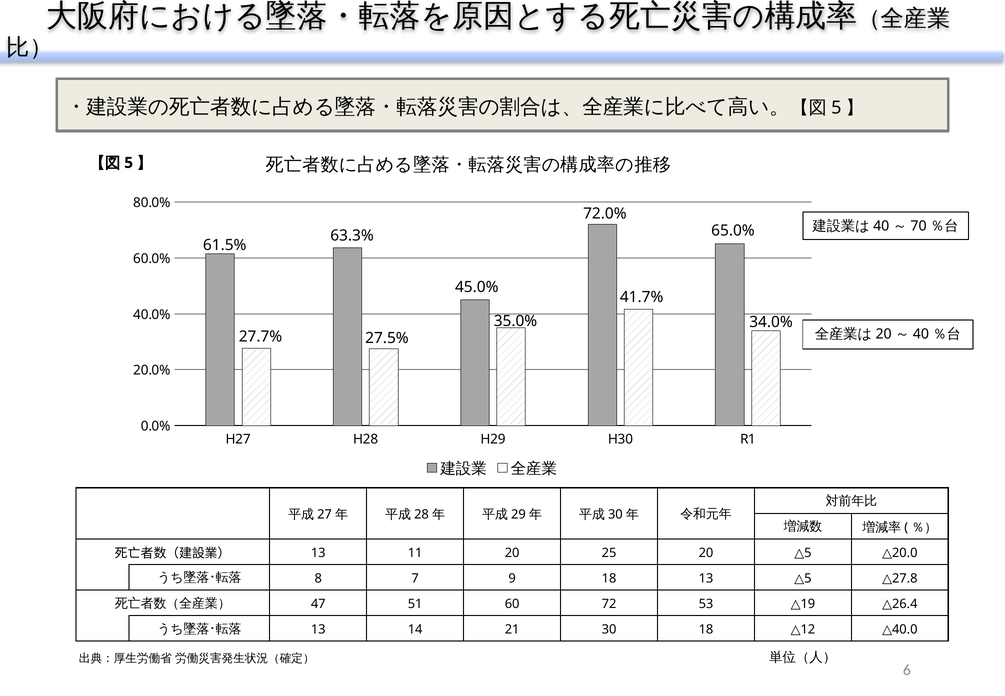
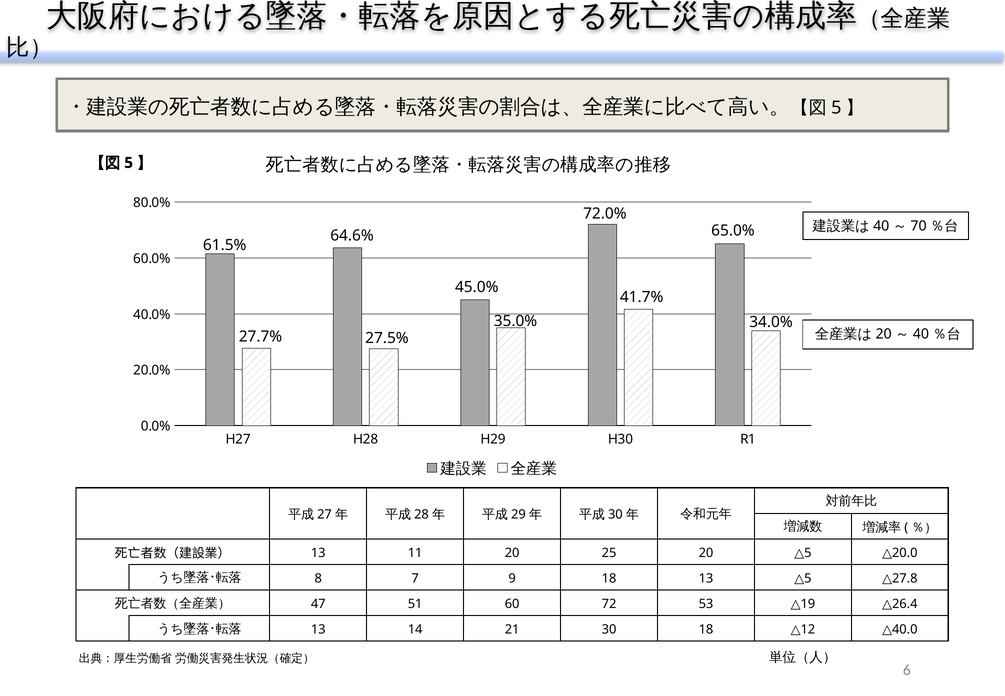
63.3%: 63.3% -> 64.6%
